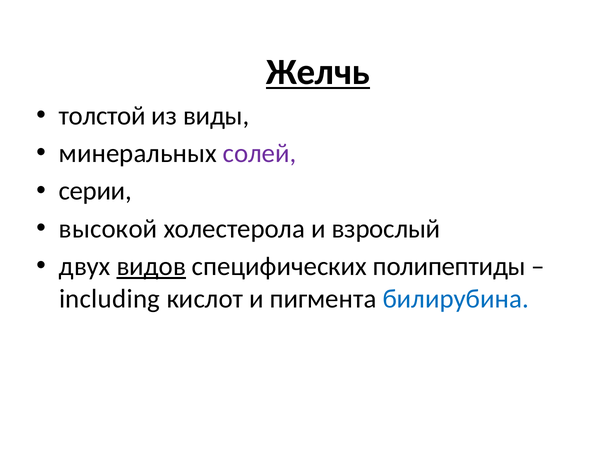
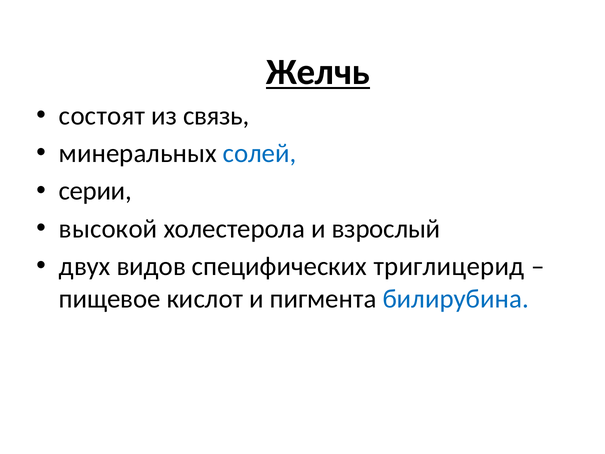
толстой: толстой -> состоят
виды: виды -> связь
солей colour: purple -> blue
видов underline: present -> none
полипептиды: полипептиды -> триглицерид
including: including -> пищевое
